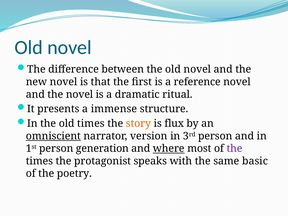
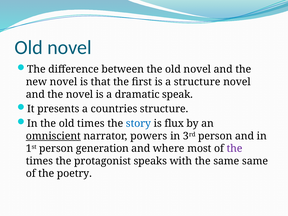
a reference: reference -> structure
ritual: ritual -> speak
immense: immense -> countries
story colour: orange -> blue
version: version -> powers
where underline: present -> none
same basic: basic -> same
